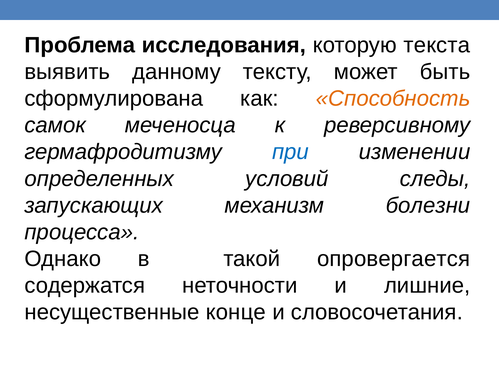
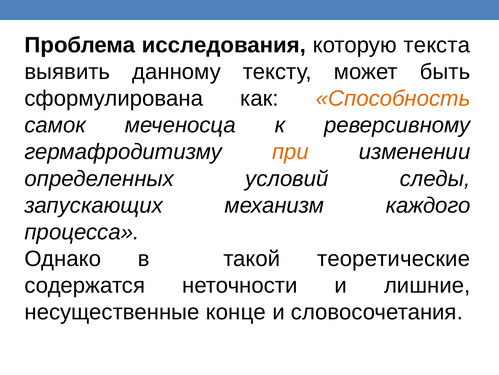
при colour: blue -> orange
болезни: болезни -> каждого
опровергается: опровергается -> теоретические
